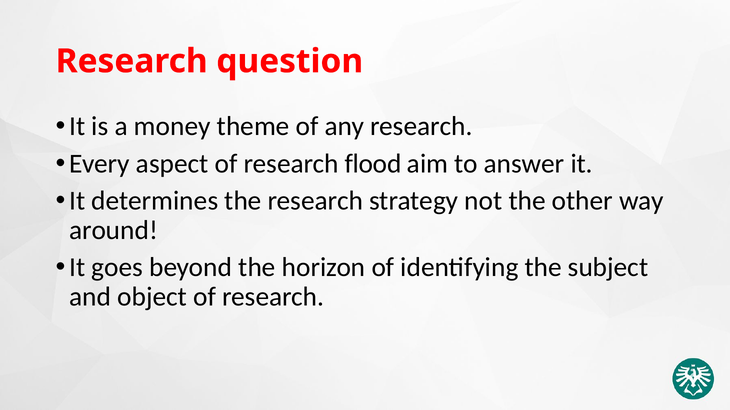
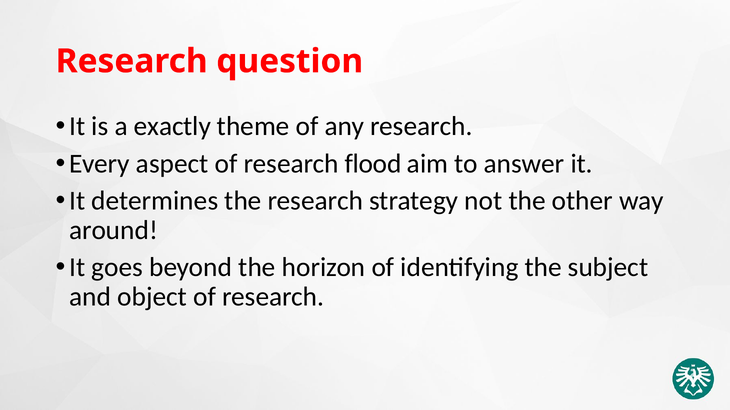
money: money -> exactly
